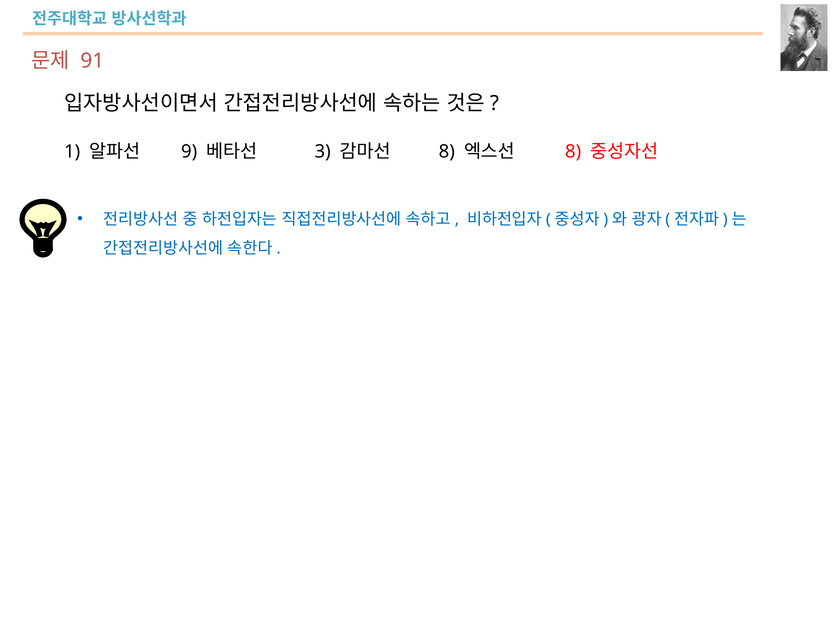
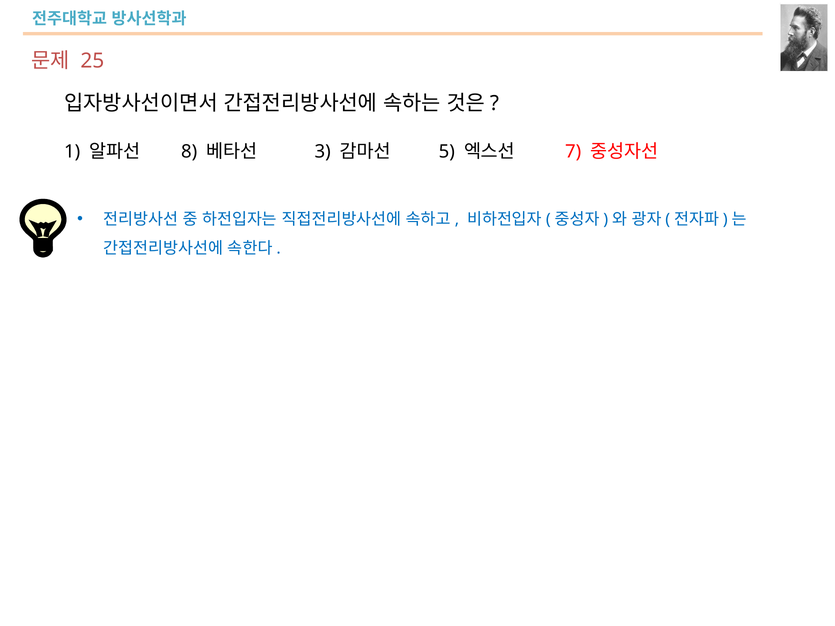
91: 91 -> 25
9: 9 -> 8
8 at (447, 152): 8 -> 5
8 at (573, 152): 8 -> 7
